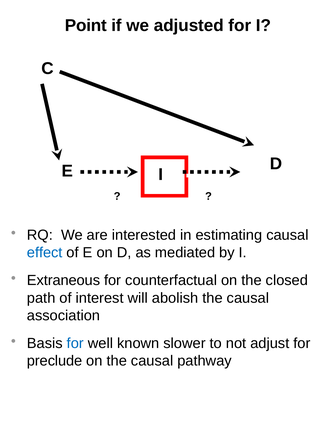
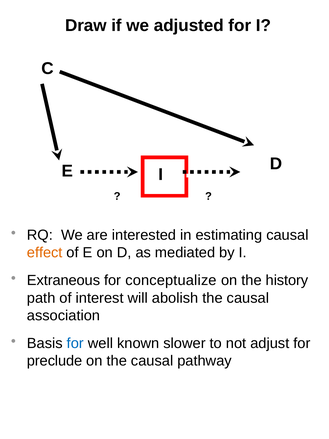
Point: Point -> Draw
effect colour: blue -> orange
counterfactual: counterfactual -> conceptualize
closed: closed -> history
